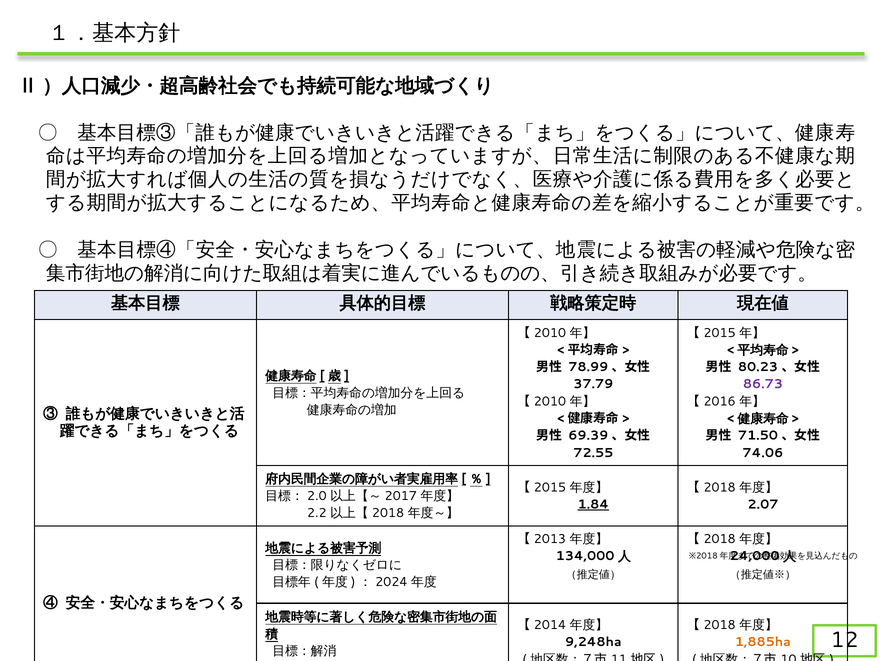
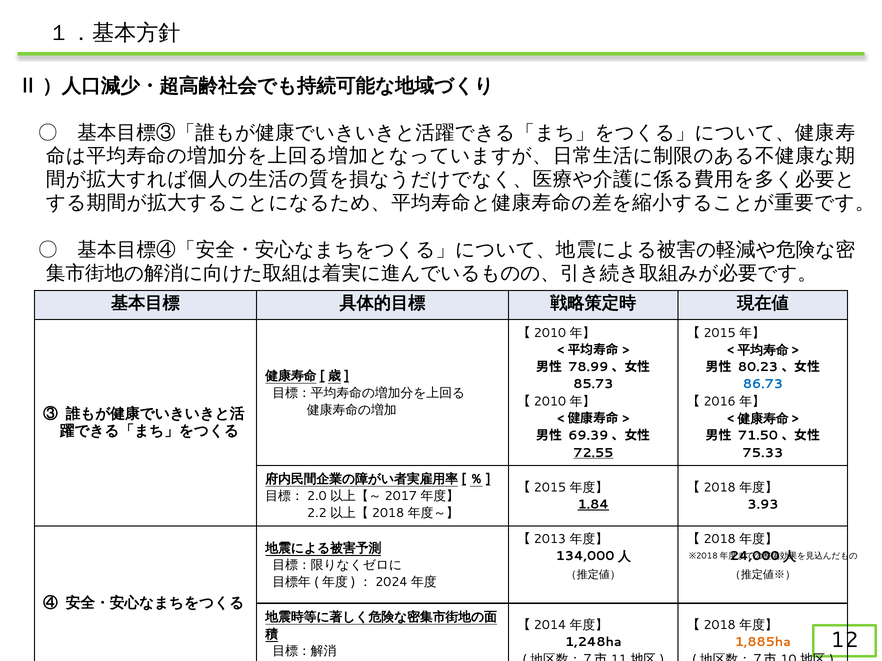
37.79: 37.79 -> 85.73
86.73 colour: purple -> blue
72.55 underline: none -> present
74.06: 74.06 -> 75.33
2.07: 2.07 -> 3.93
9,248ha: 9,248ha -> 1,248ha
